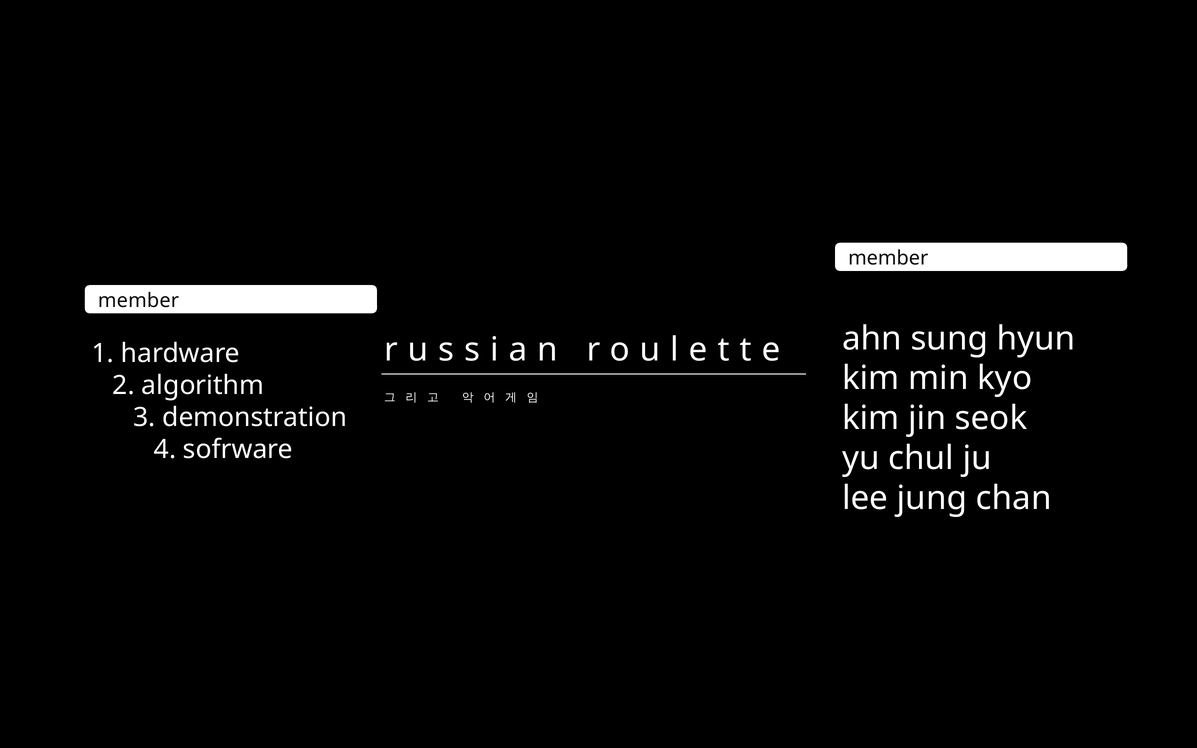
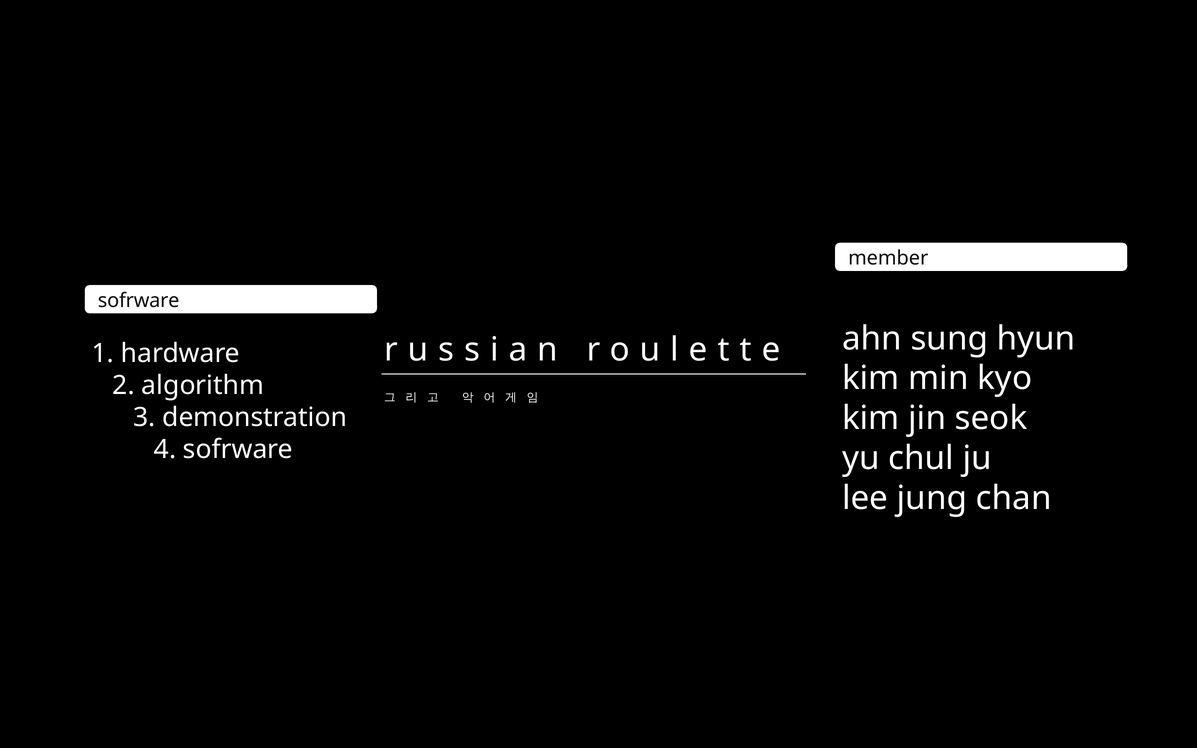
member at (138, 301): member -> sofrware
